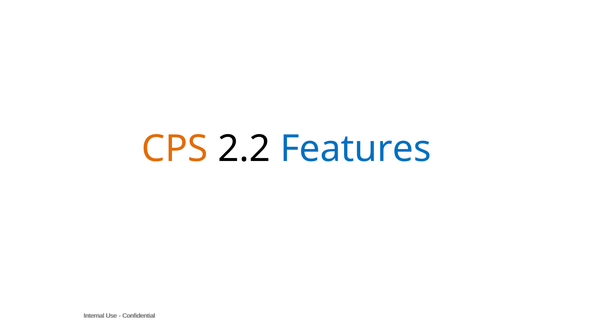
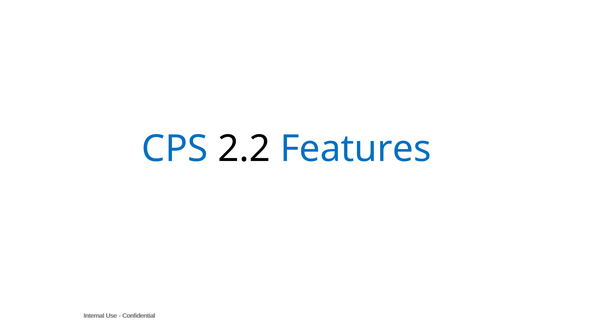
CPS colour: orange -> blue
